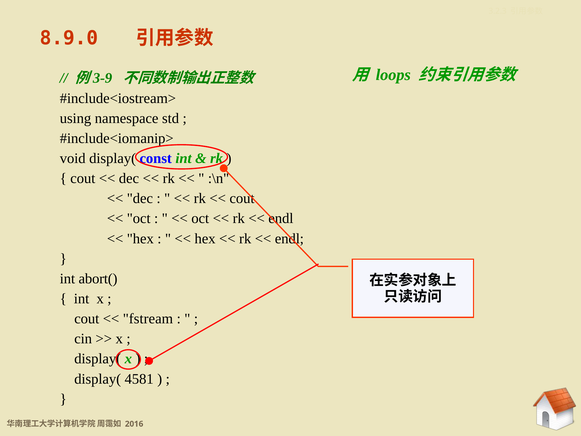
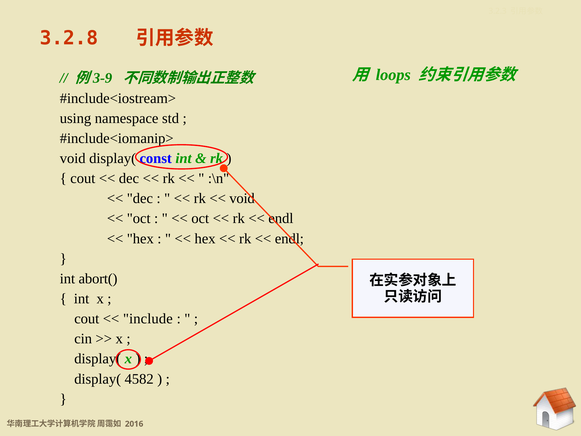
8.9.0: 8.9.0 -> 3.2.8
cout at (242, 198): cout -> void
fstream: fstream -> include
4581: 4581 -> 4582
